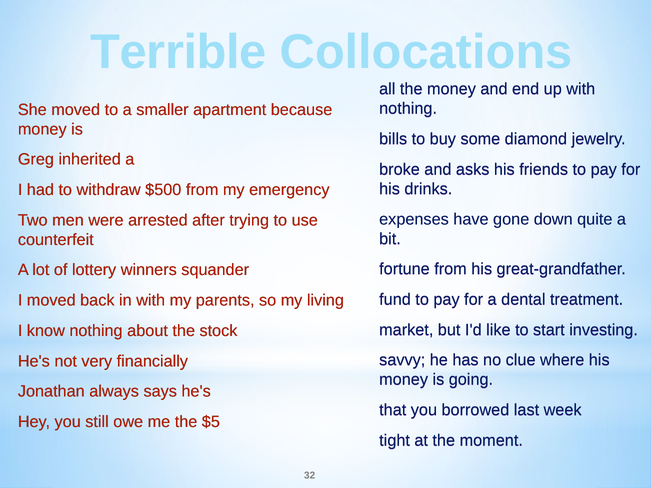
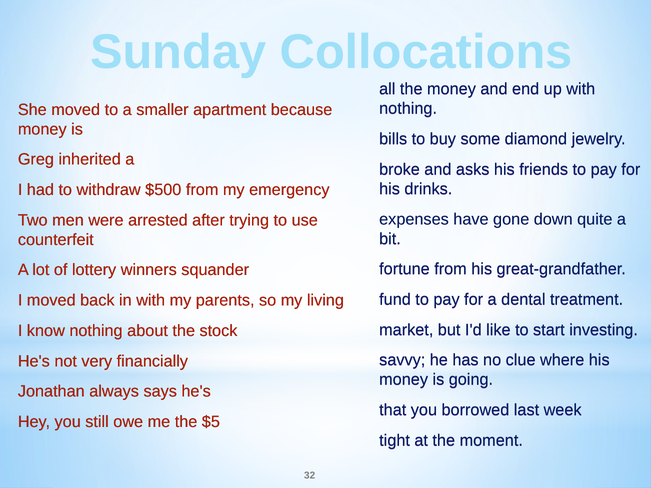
Terrible: Terrible -> Sunday
